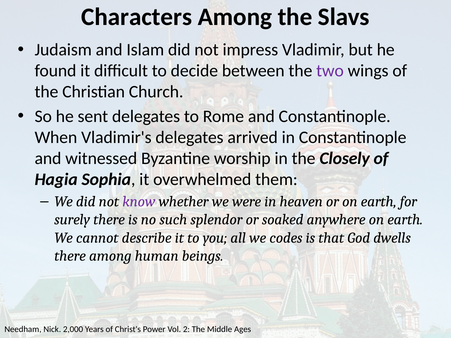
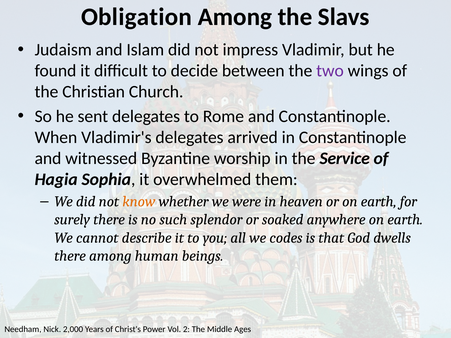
Characters: Characters -> Obligation
Closely: Closely -> Service
know colour: purple -> orange
